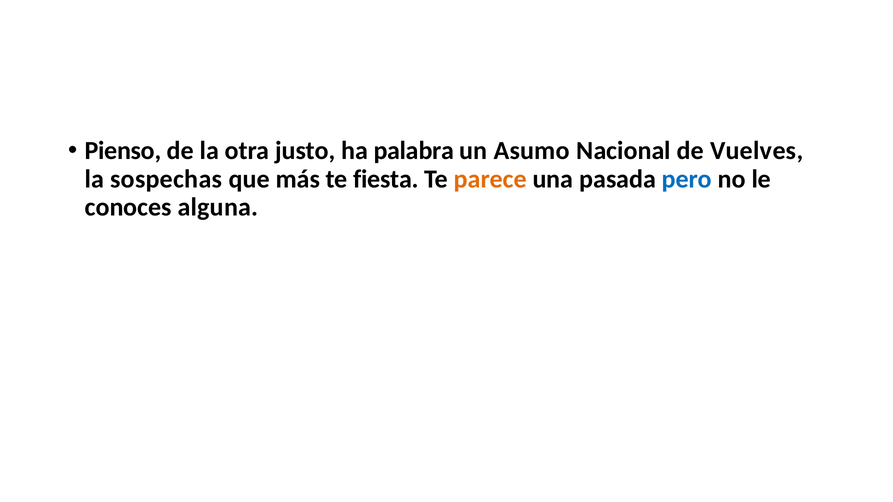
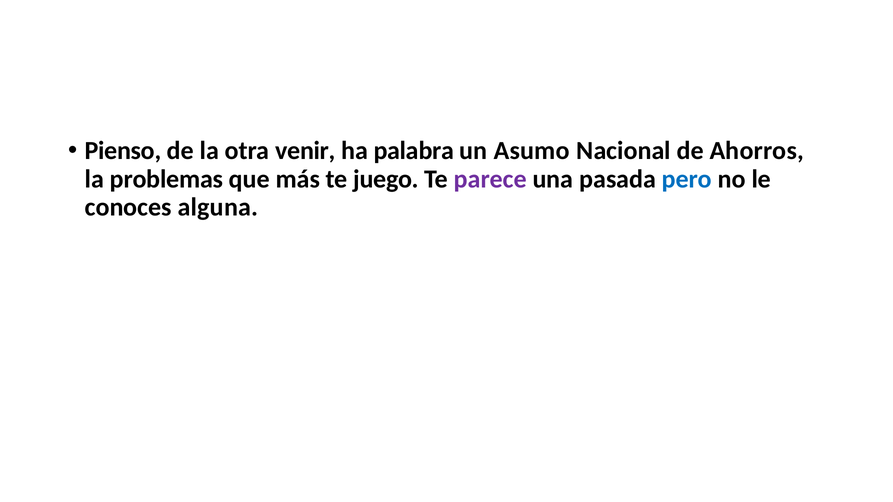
justo: justo -> venir
Vuelves: Vuelves -> Ahorros
sospechas: sospechas -> problemas
fiesta: fiesta -> juego
parece colour: orange -> purple
